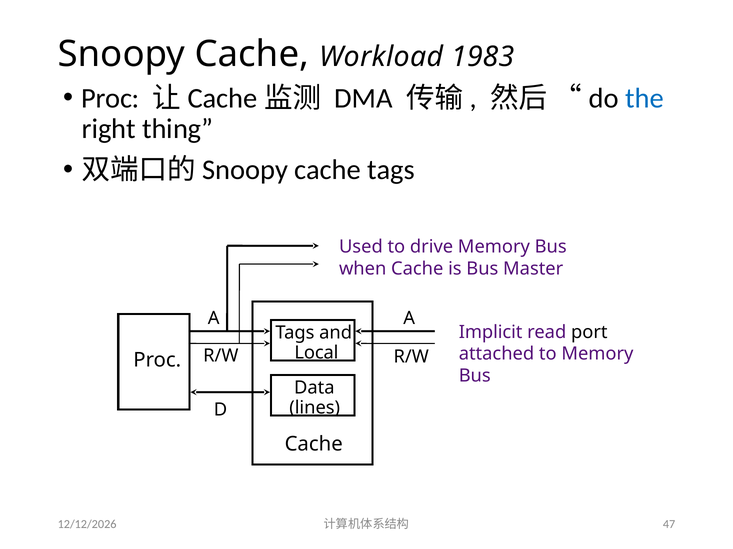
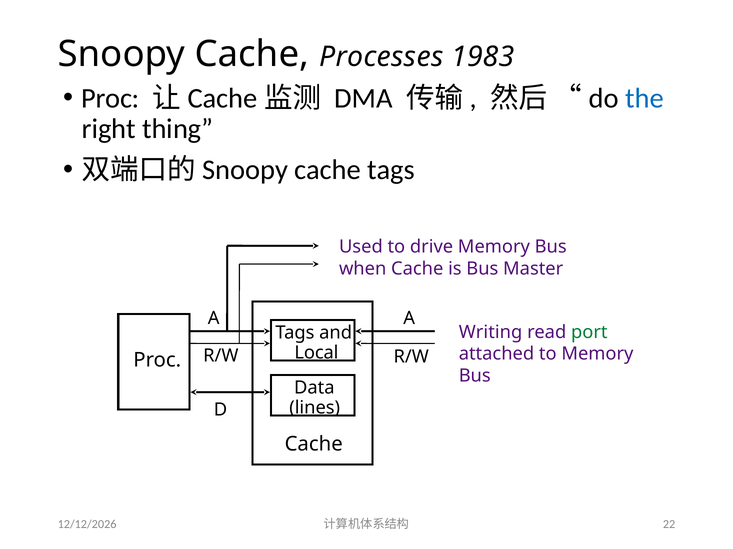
Workload: Workload -> Processes
Implicit: Implicit -> Writing
port colour: black -> green
47: 47 -> 22
